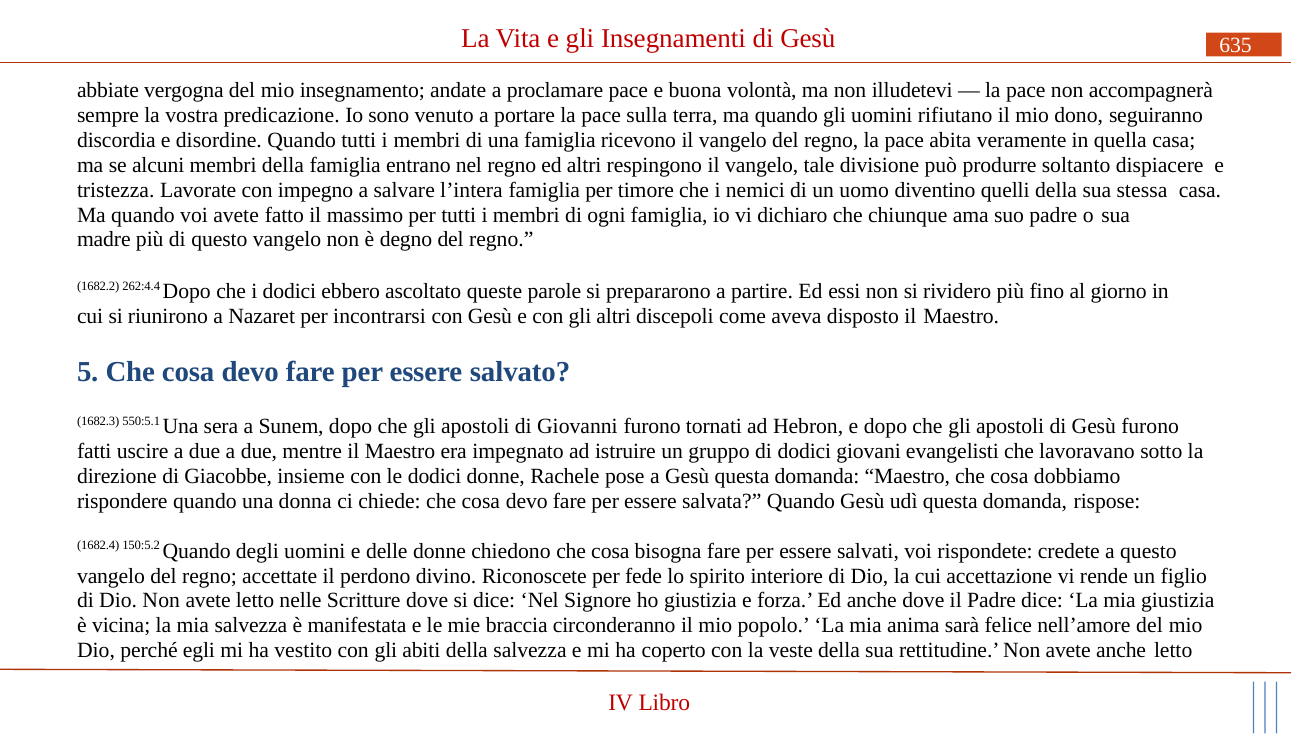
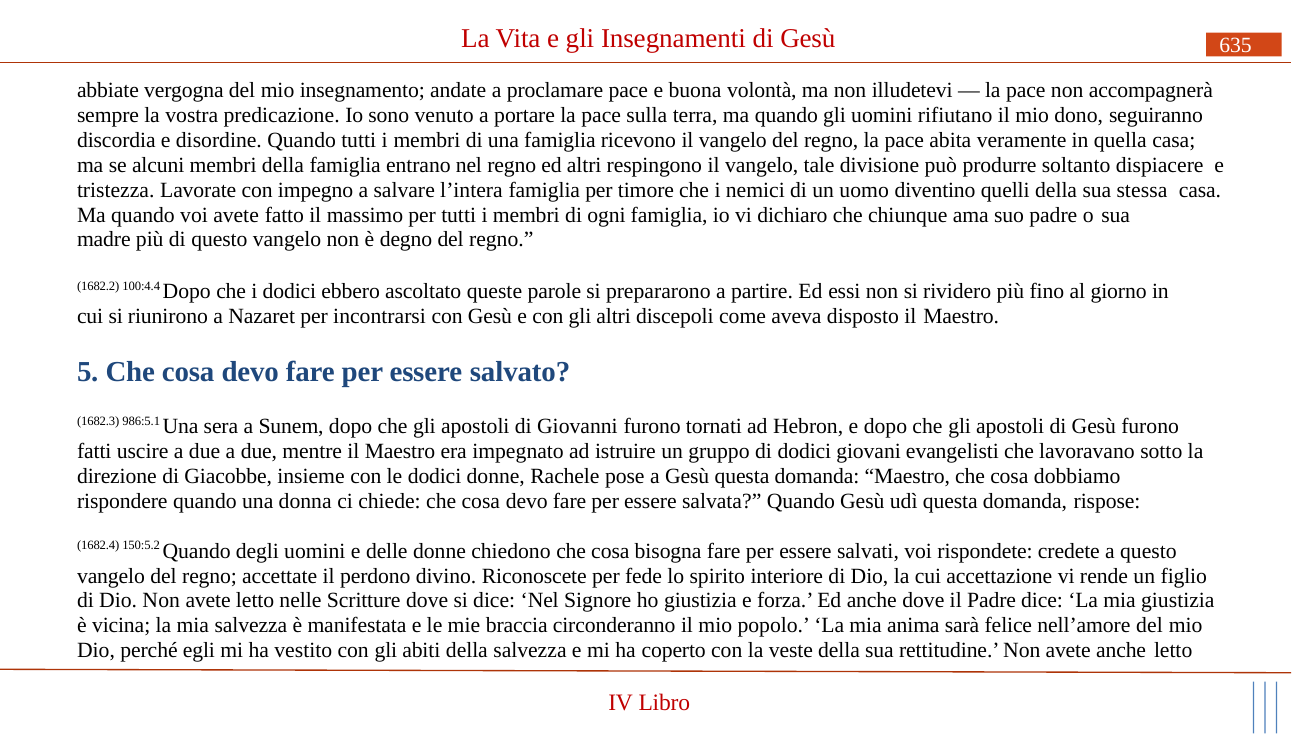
262:4.4: 262:4.4 -> 100:4.4
550:5.1: 550:5.1 -> 986:5.1
